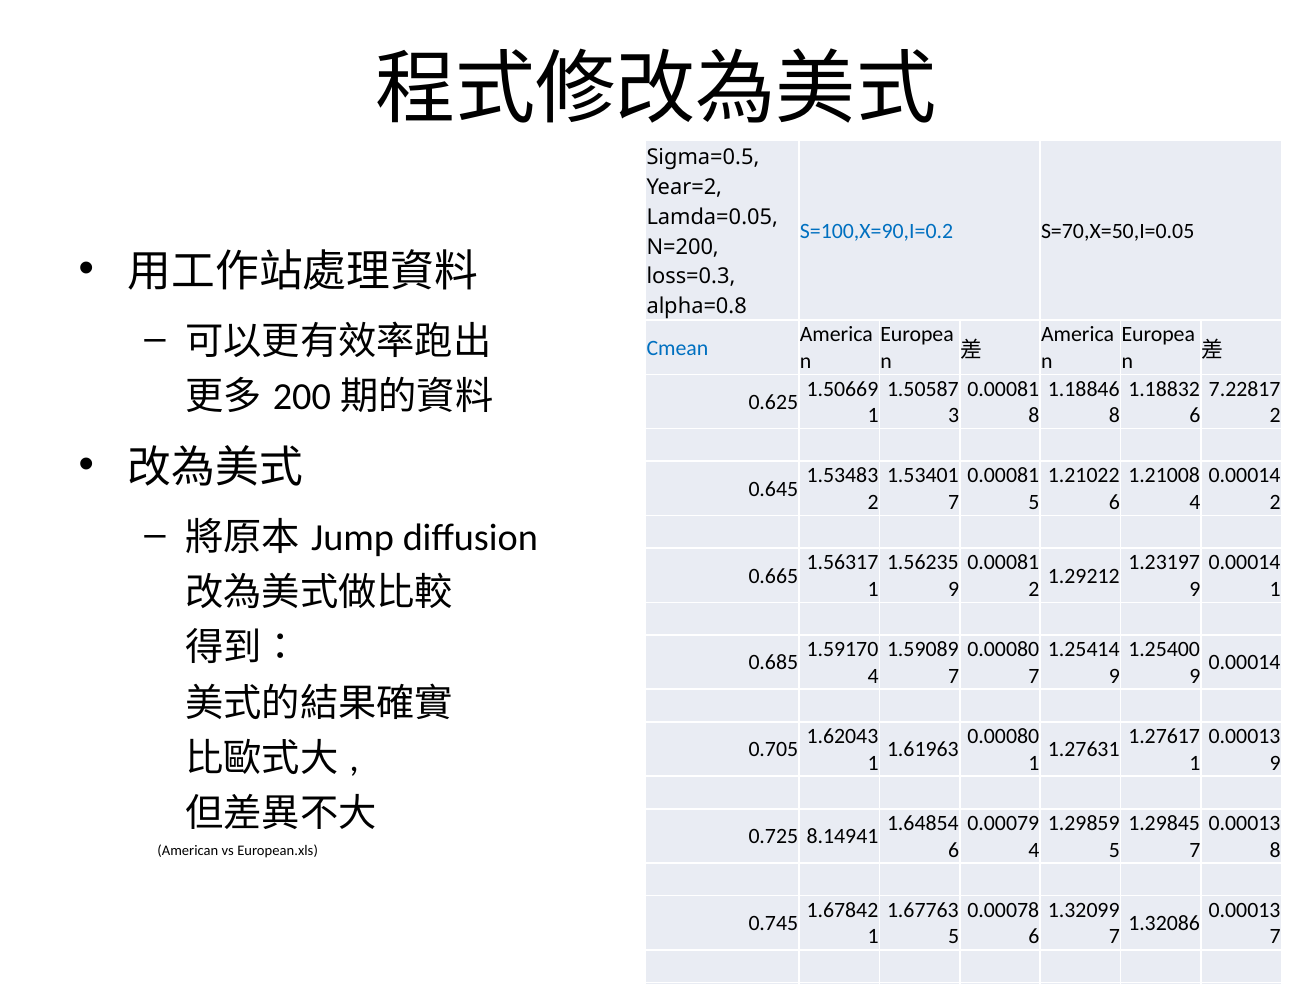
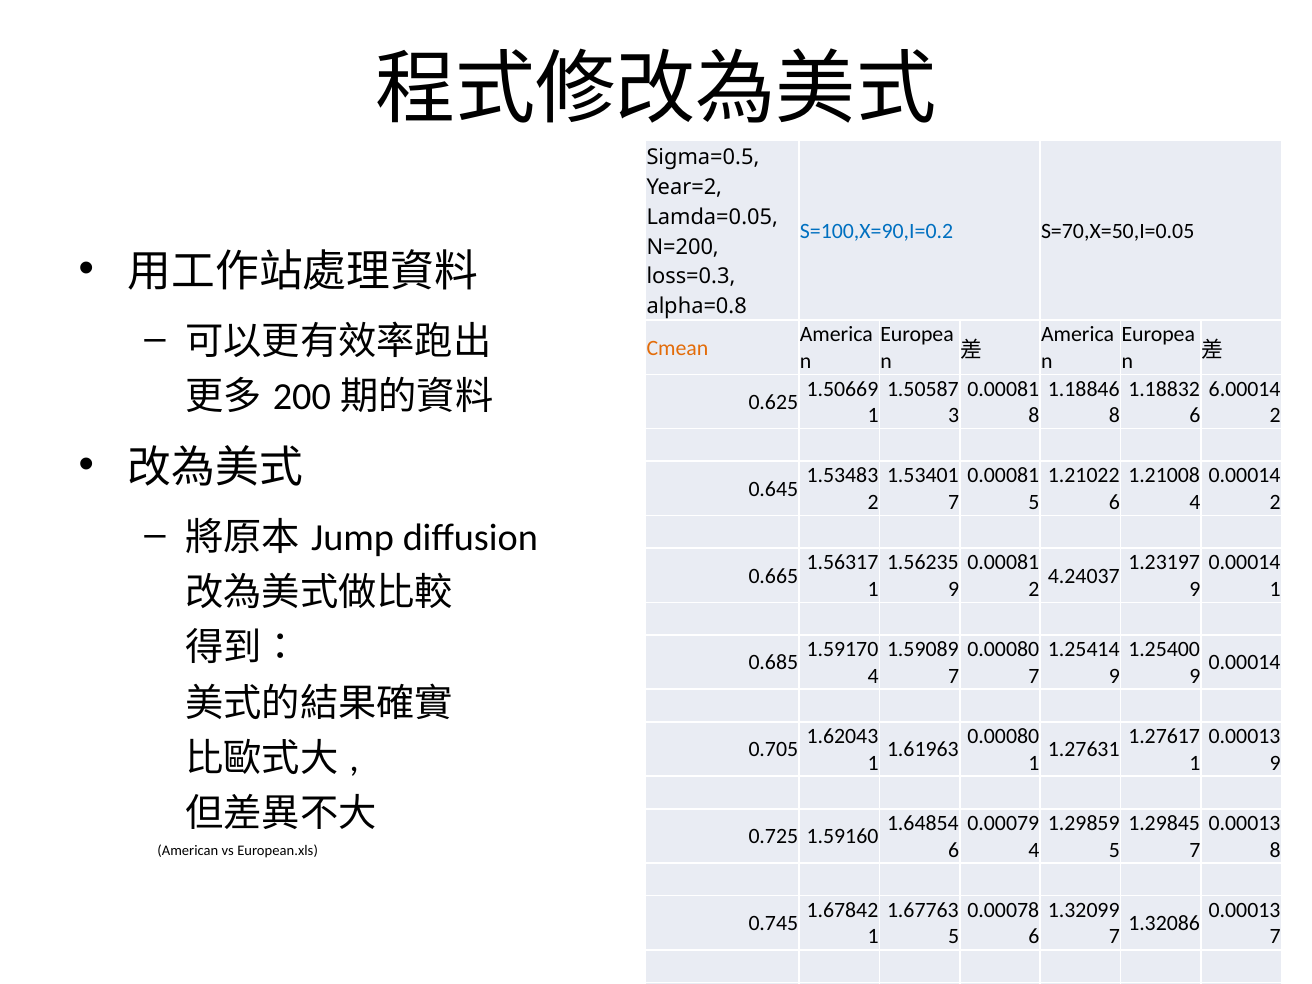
Cmean colour: blue -> orange
7.22817: 7.22817 -> 6.00014
1.29212: 1.29212 -> 4.24037
8.14941: 8.14941 -> 1.59160
